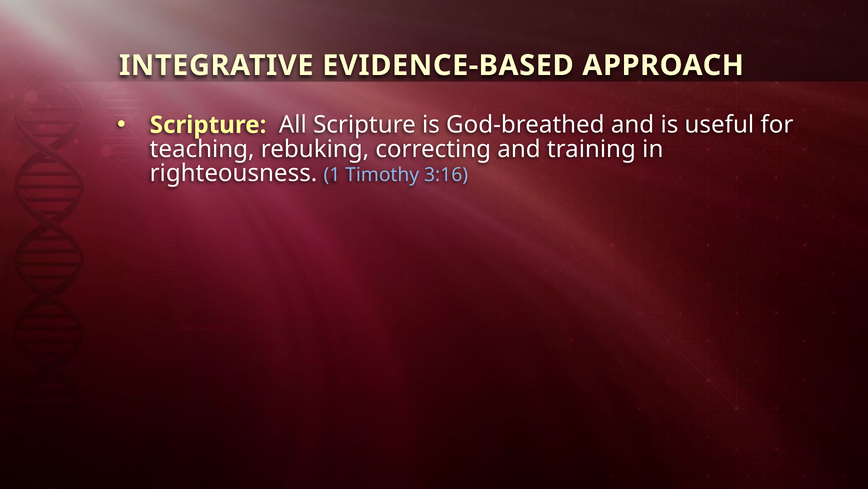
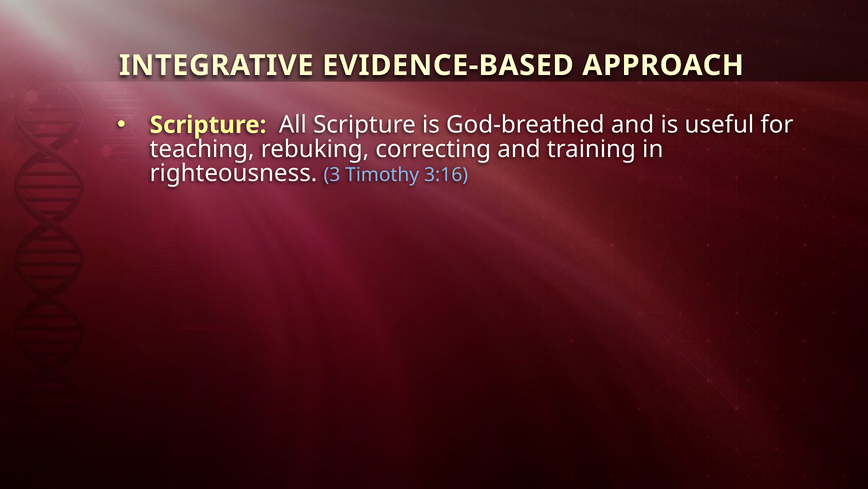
1: 1 -> 3
